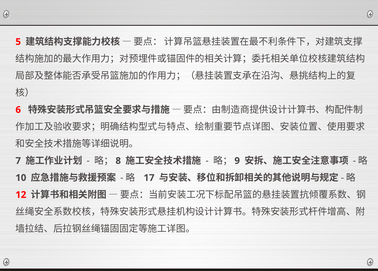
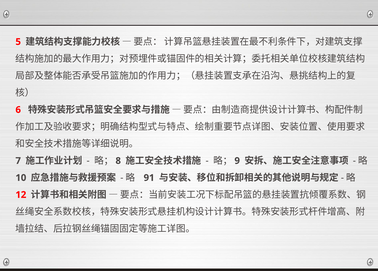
17: 17 -> 91
